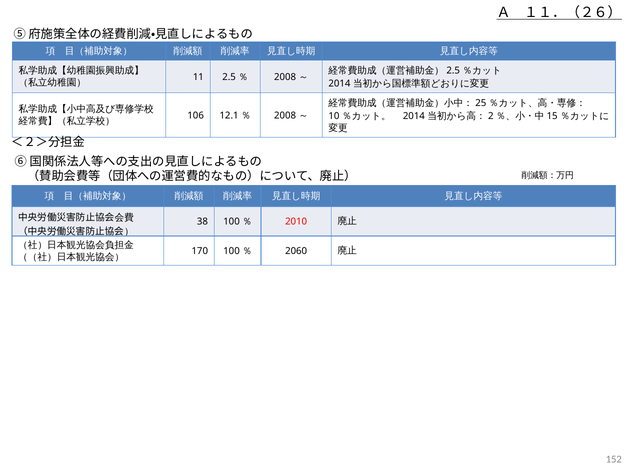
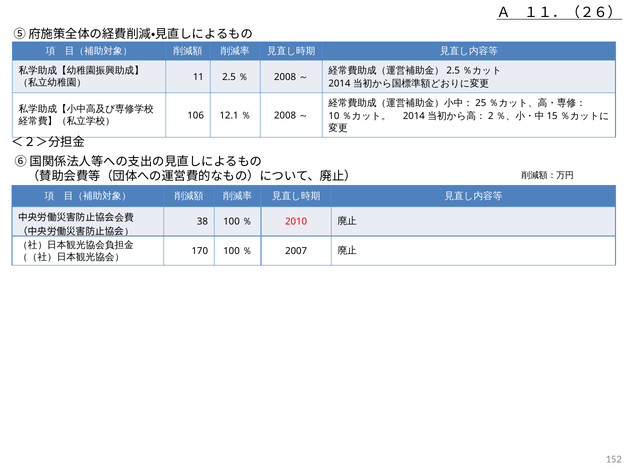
2060: 2060 -> 2007
